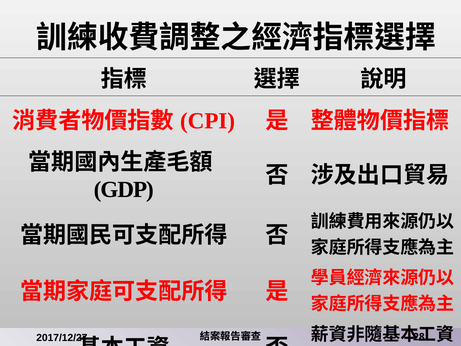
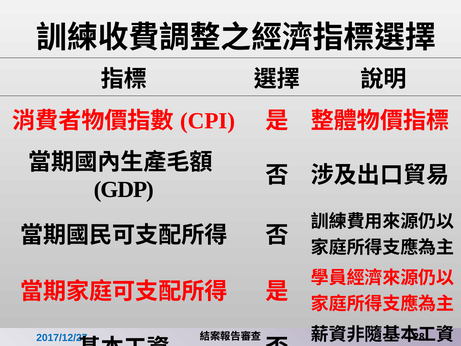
2017/12/27 colour: black -> blue
